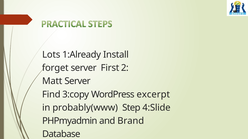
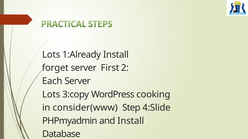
Matt: Matt -> Each
Find at (51, 95): Find -> Lots
excerpt: excerpt -> cooking
probably(www: probably(www -> consider(www
and Brand: Brand -> Install
